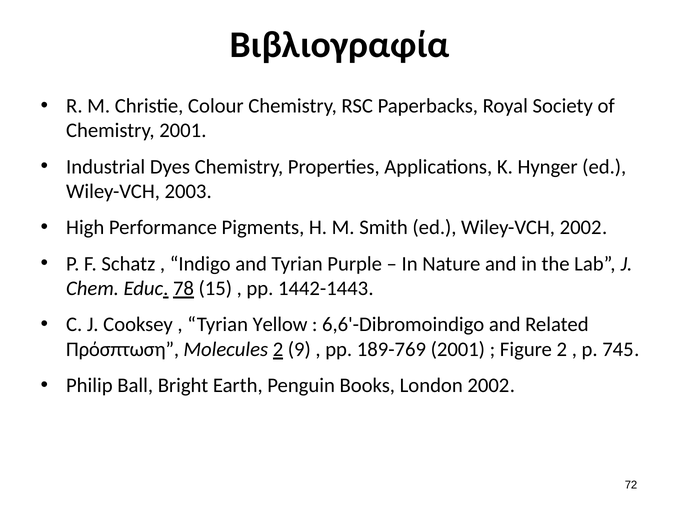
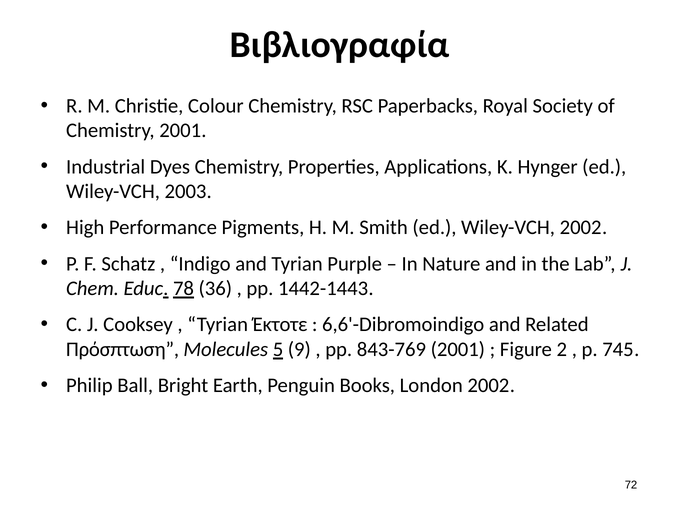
15: 15 -> 36
Yellow: Yellow -> Έκτοτε
Molecules 2: 2 -> 5
189-769: 189-769 -> 843-769
